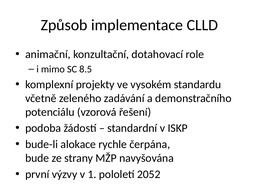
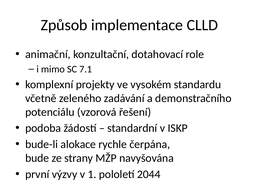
8.5: 8.5 -> 7.1
2052: 2052 -> 2044
